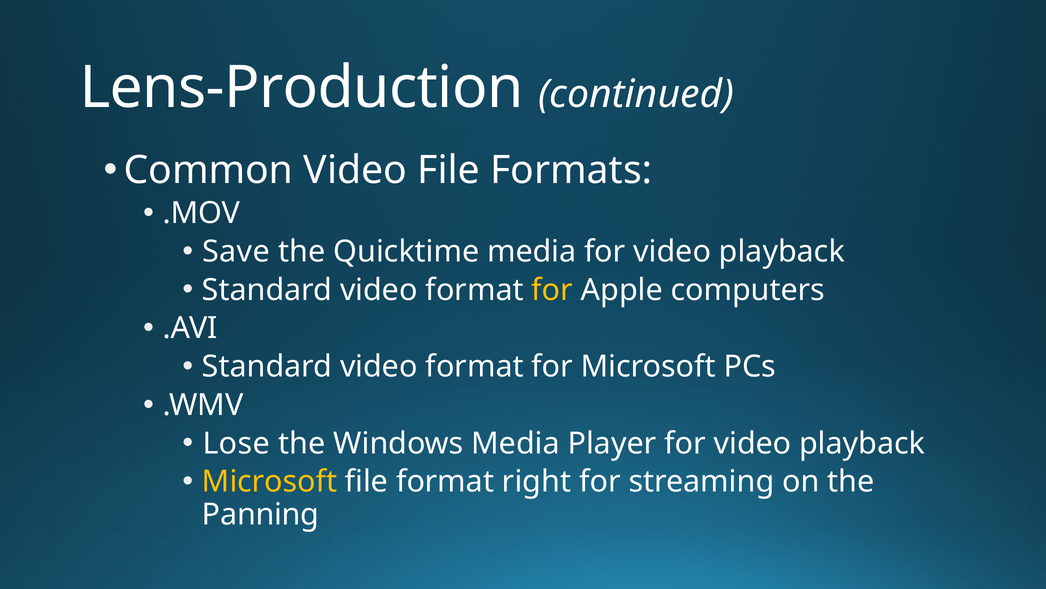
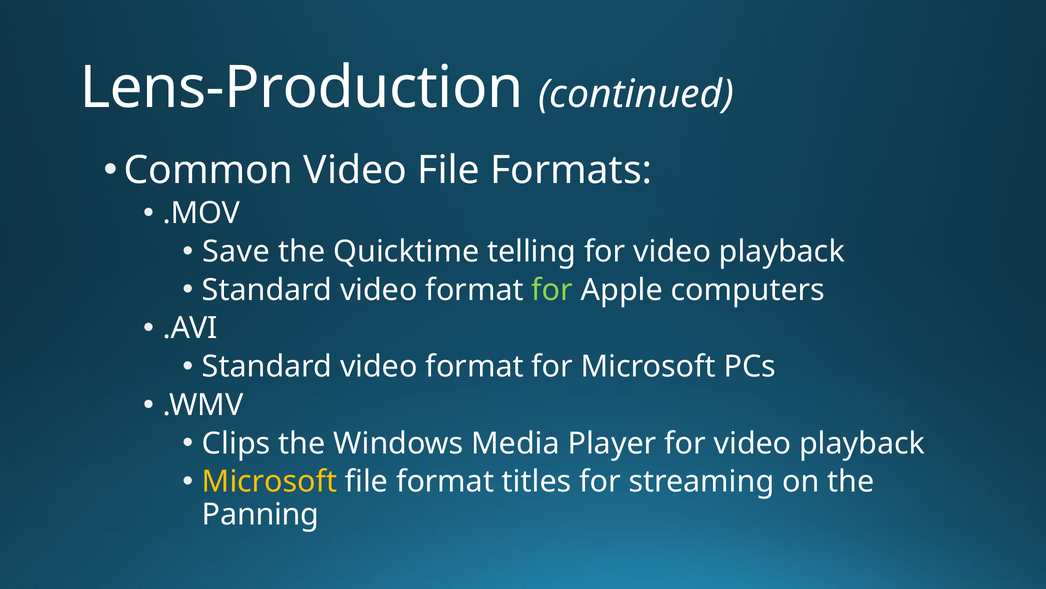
Quicktime media: media -> telling
for at (552, 290) colour: yellow -> light green
Lose: Lose -> Clips
right: right -> titles
